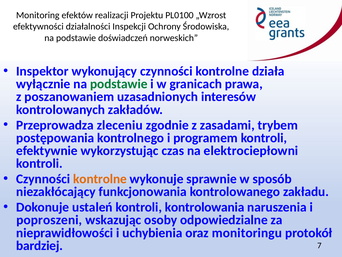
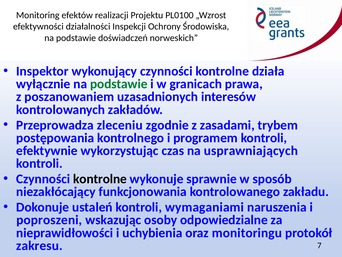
elektrociepłowni: elektrociepłowni -> usprawniających
kontrolne at (100, 179) colour: orange -> black
kontrolowania: kontrolowania -> wymaganiami
bardziej: bardziej -> zakresu
